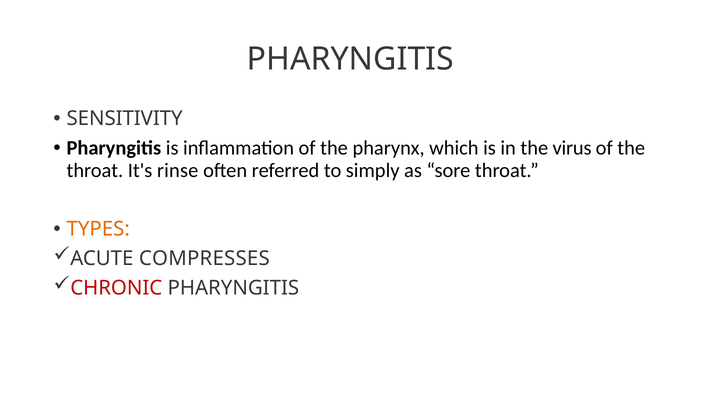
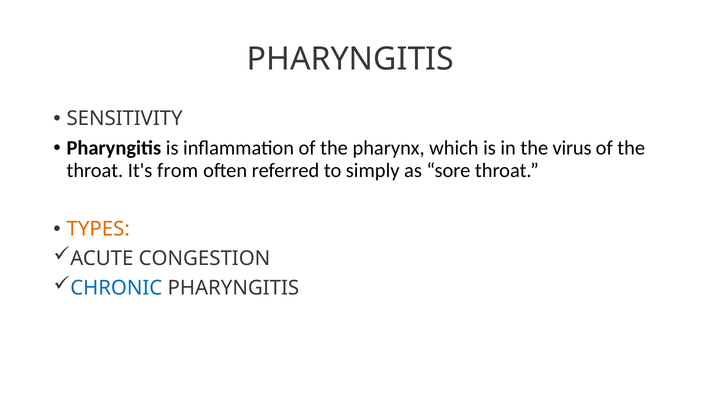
rinse: rinse -> from
COMPRESSES: COMPRESSES -> CONGESTION
CHRONIC colour: red -> blue
